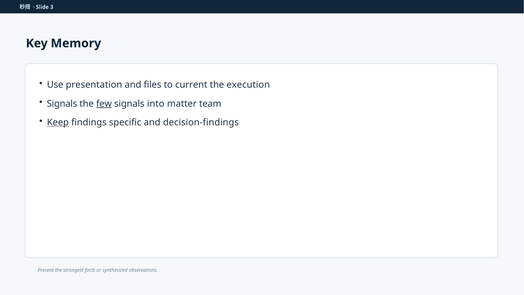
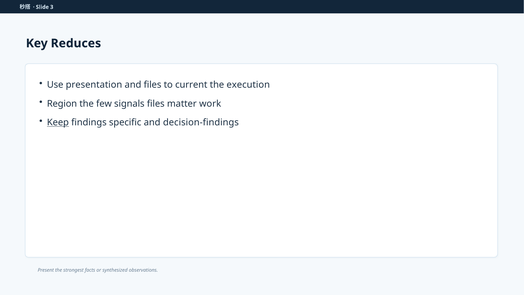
Memory: Memory -> Reduces
Signals at (62, 104): Signals -> Region
few underline: present -> none
signals into: into -> files
team: team -> work
